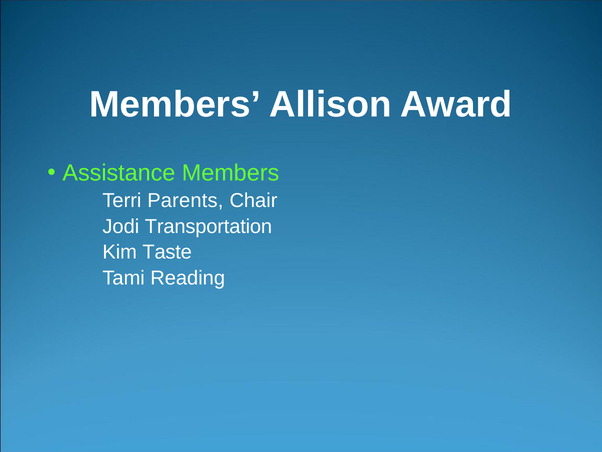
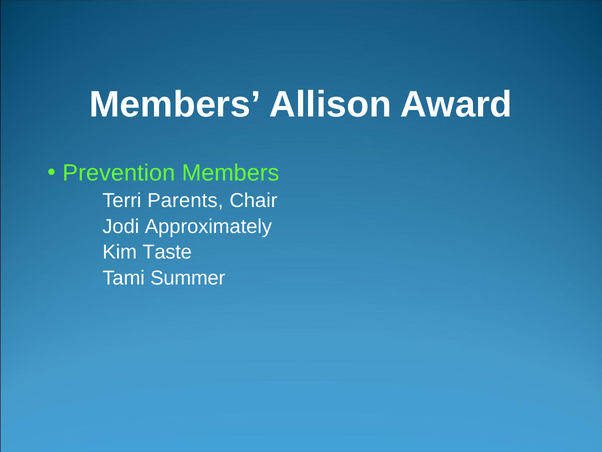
Assistance: Assistance -> Prevention
Transportation: Transportation -> Approximately
Reading: Reading -> Summer
